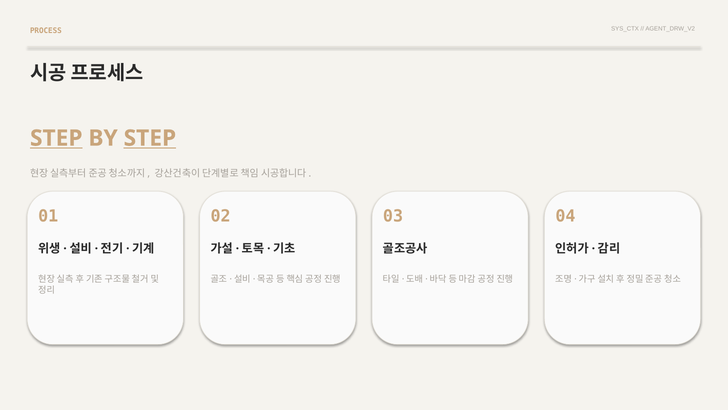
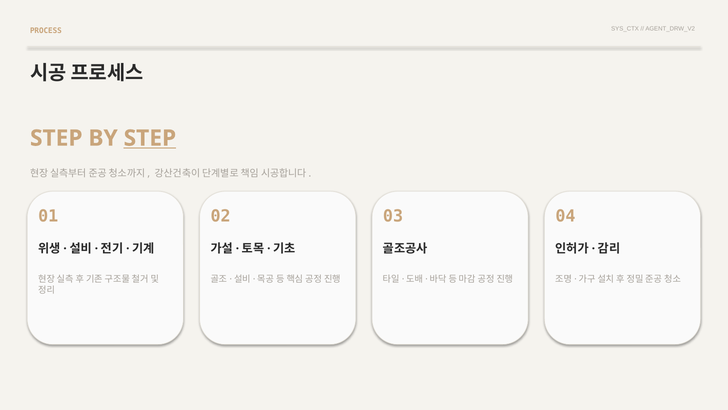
STEP at (56, 138) underline: present -> none
